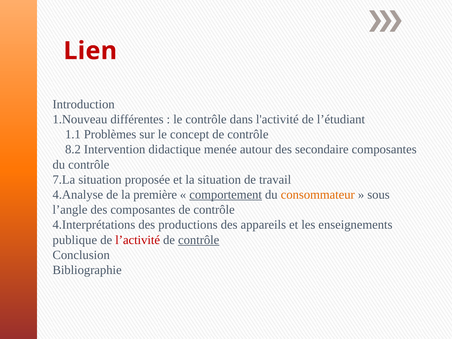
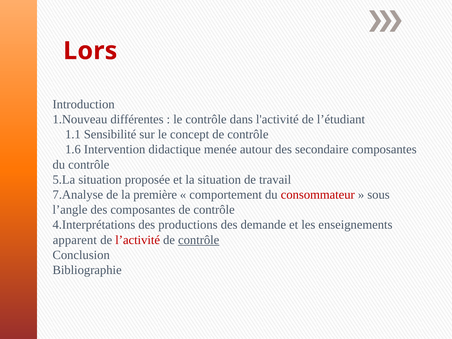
Lien: Lien -> Lors
Problèmes: Problèmes -> Sensibilité
8.2: 8.2 -> 1.6
7.La: 7.La -> 5.La
4.Analyse: 4.Analyse -> 7.Analyse
comportement underline: present -> none
consommateur colour: orange -> red
appareils: appareils -> demande
publique: publique -> apparent
